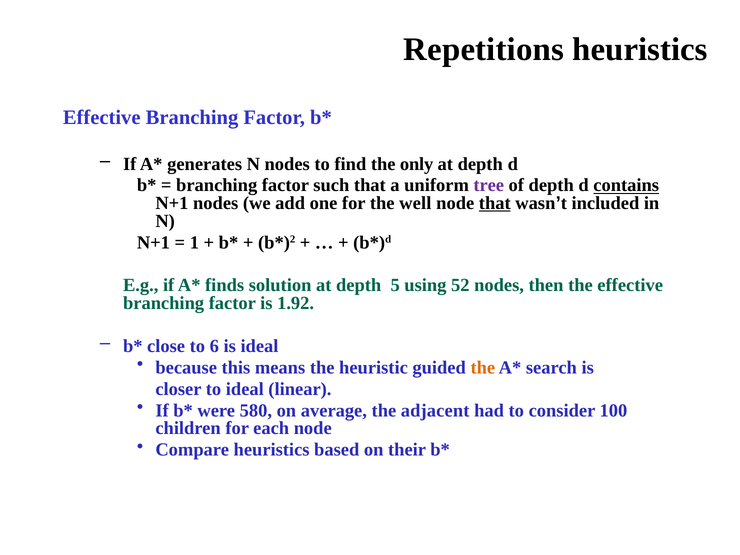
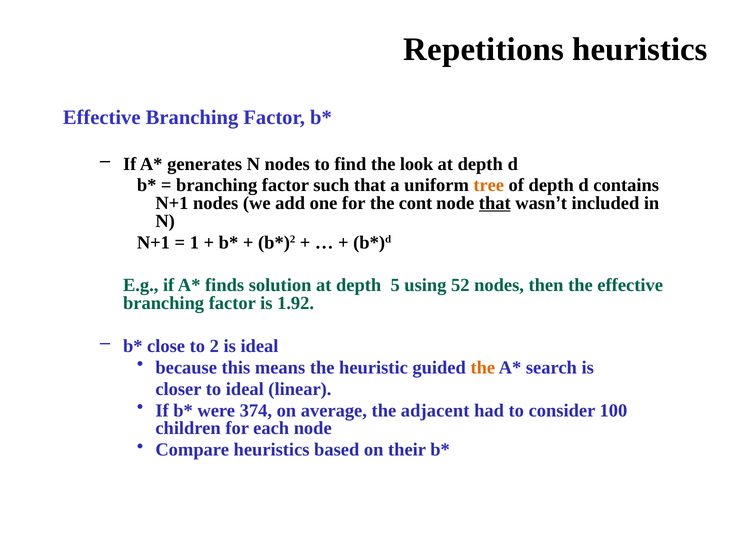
only: only -> look
tree colour: purple -> orange
contains underline: present -> none
well: well -> cont
6: 6 -> 2
580: 580 -> 374
